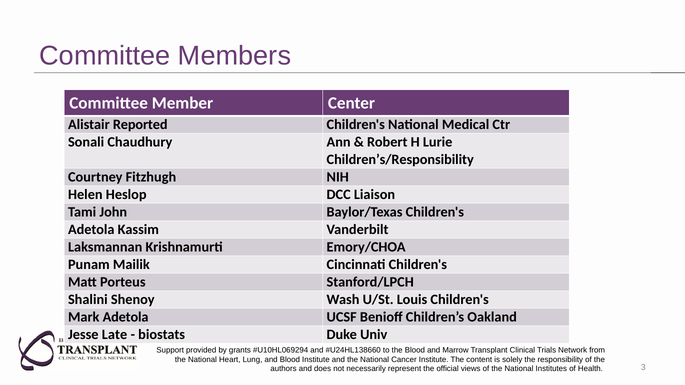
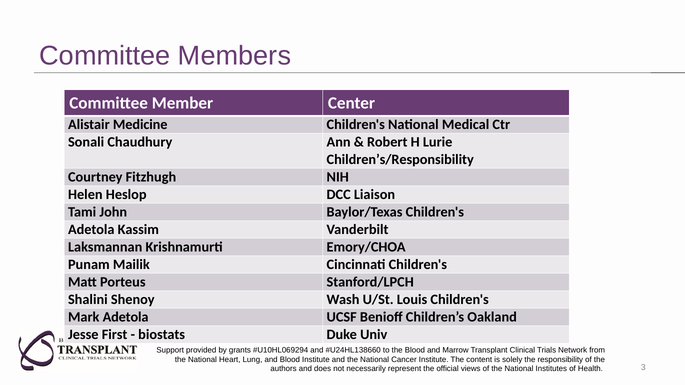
Reported: Reported -> Medicine
Late: Late -> First
